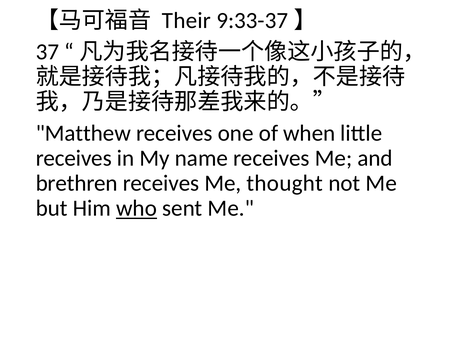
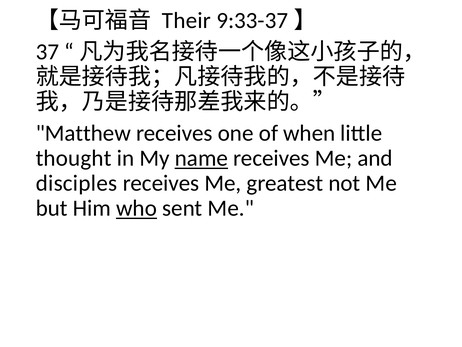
receives at (74, 158): receives -> thought
name underline: none -> present
brethren: brethren -> disciples
thought: thought -> greatest
